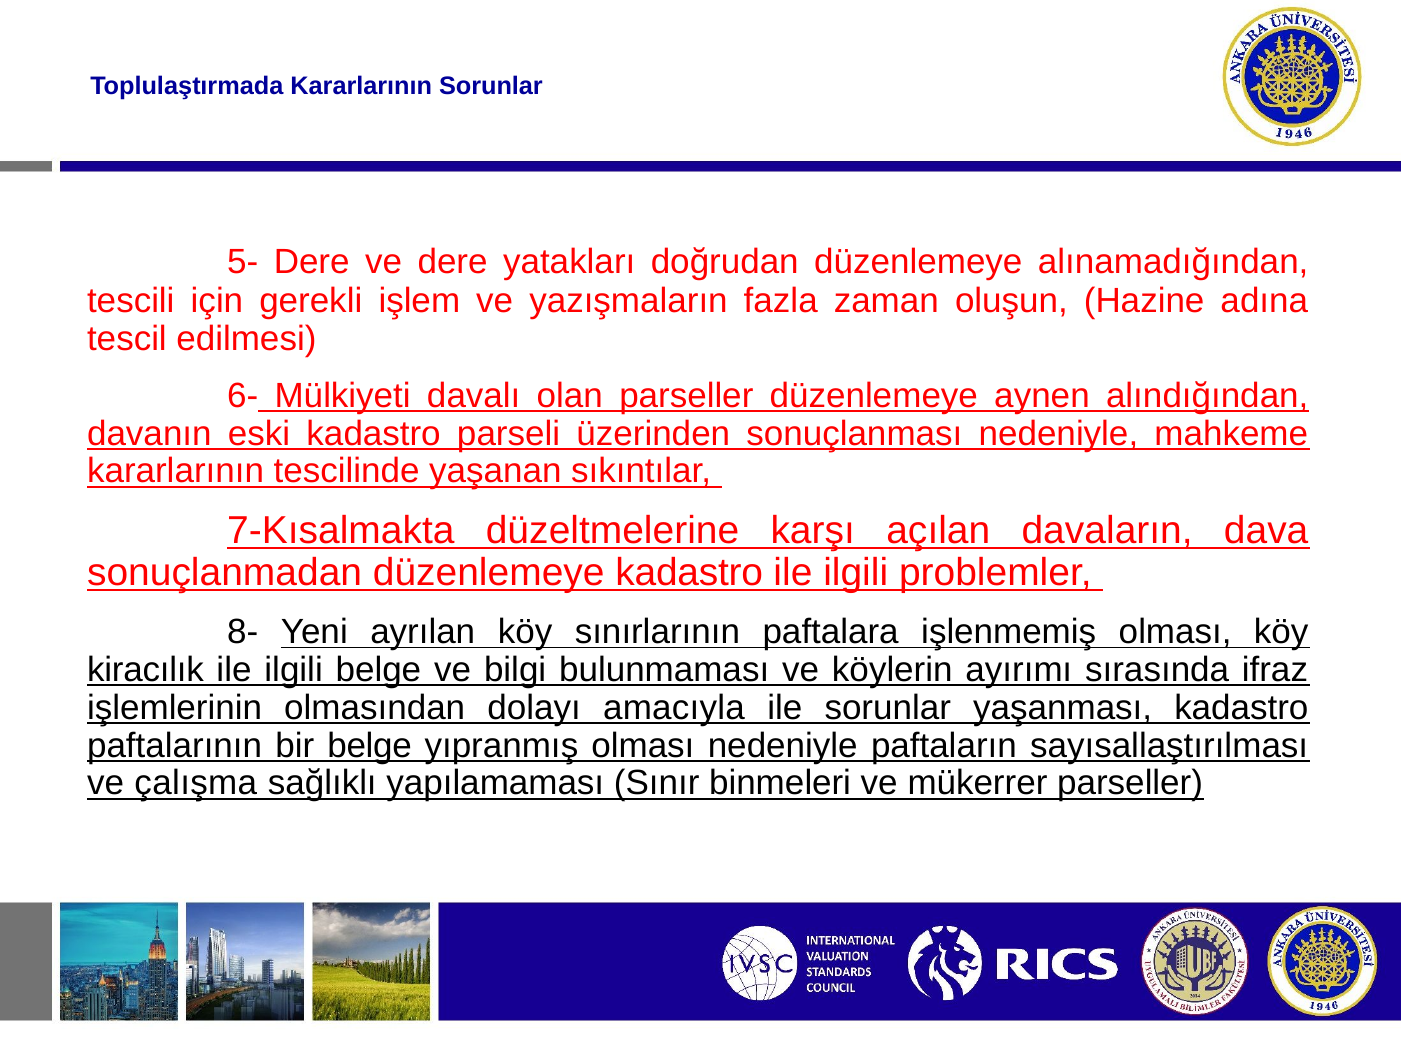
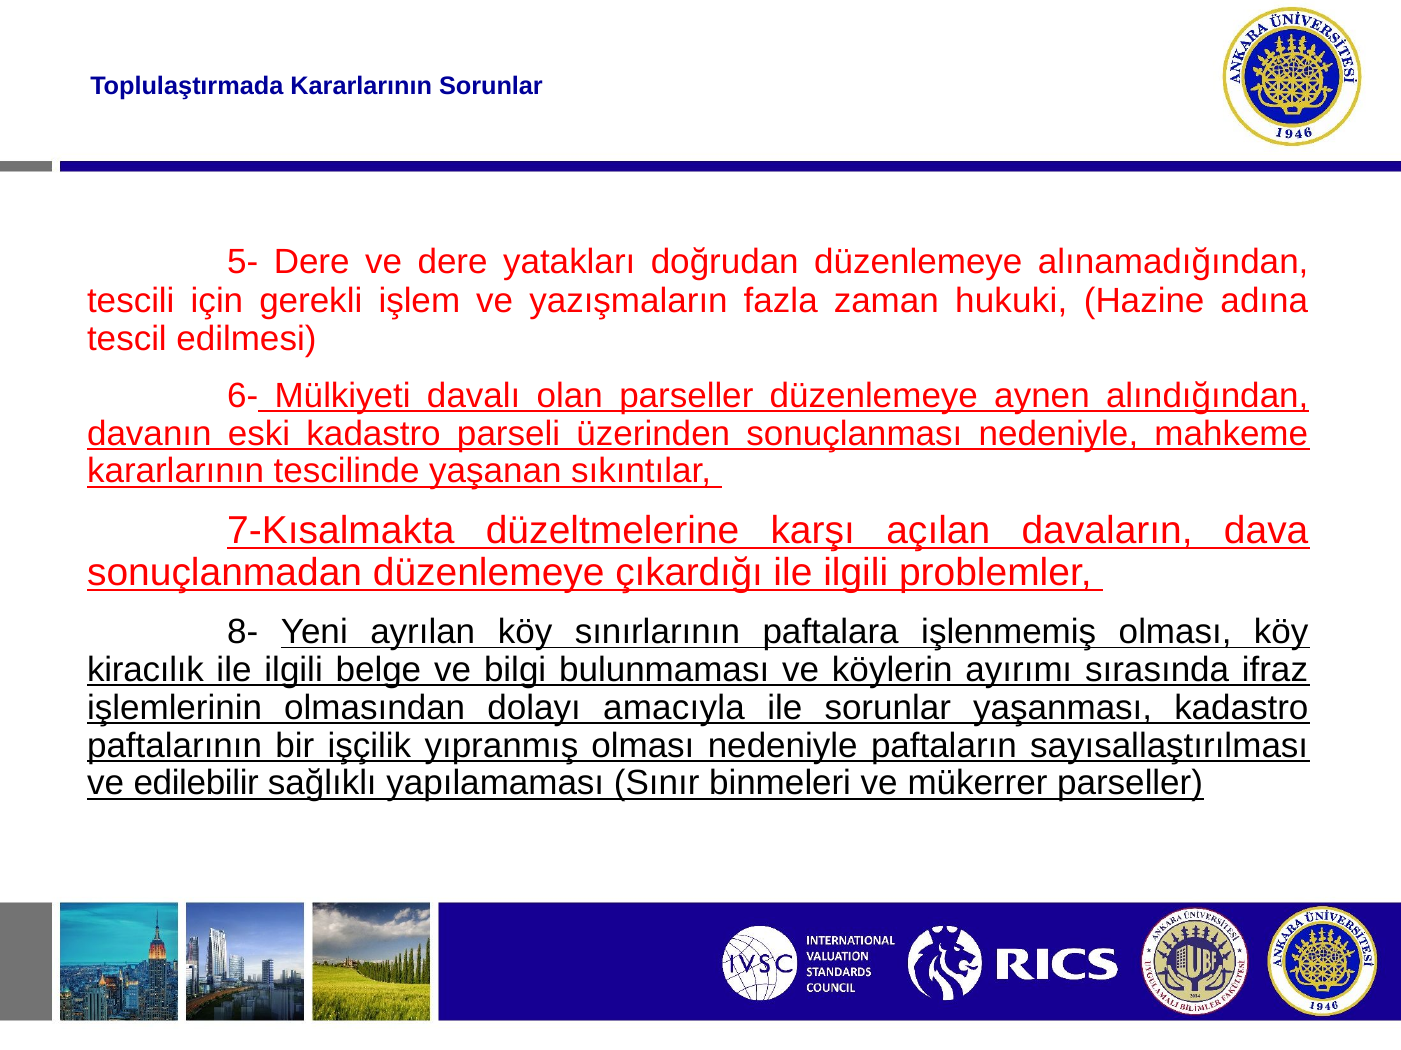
oluşun: oluşun -> hukuki
düzenlemeye kadastro: kadastro -> çıkardığı
bir belge: belge -> işçilik
çalışma: çalışma -> edilebilir
